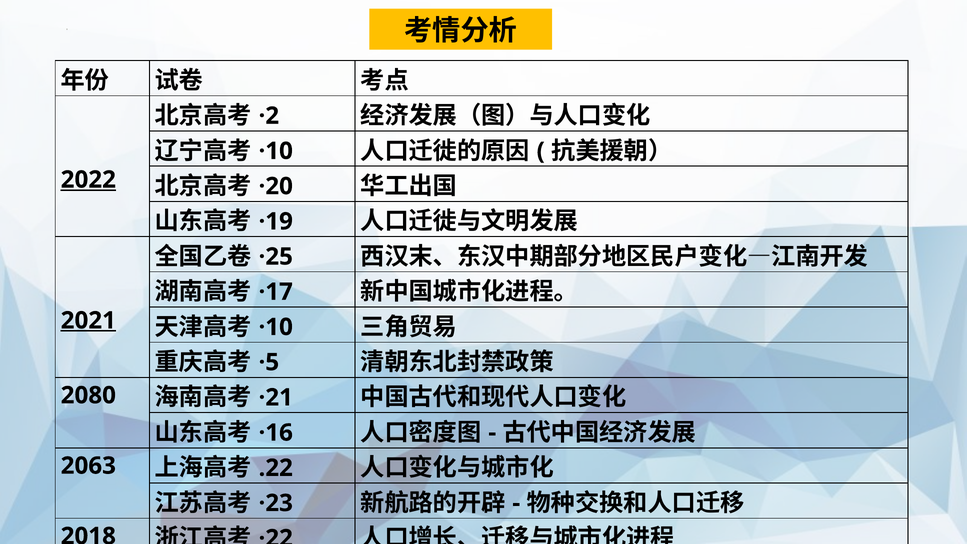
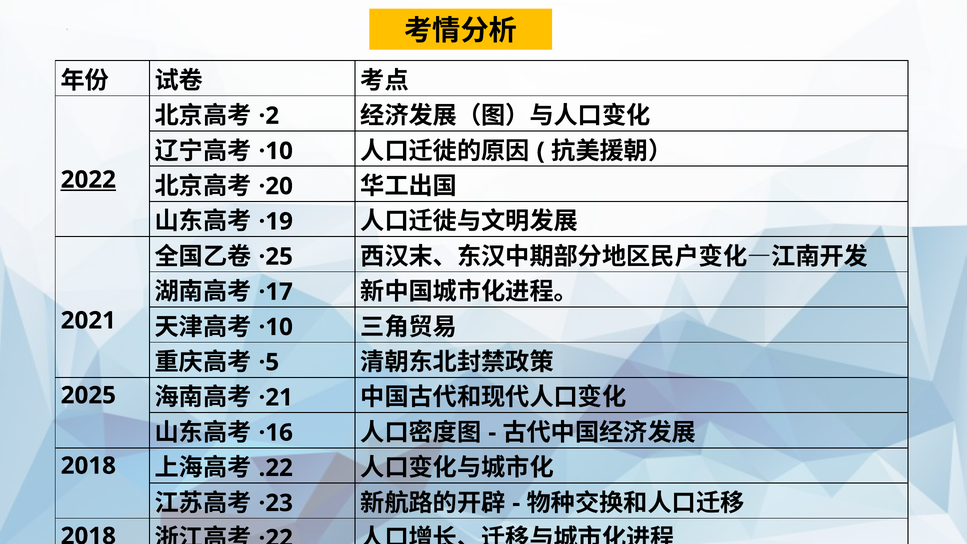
2021 underline: present -> none
2080: 2080 -> 2025
2063 at (88, 466): 2063 -> 2018
